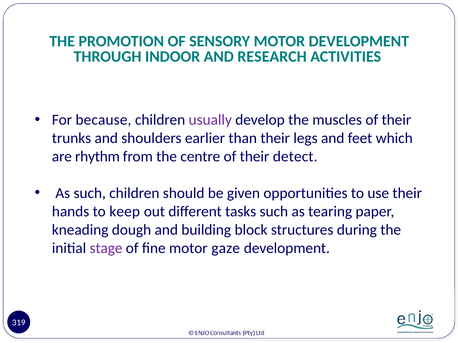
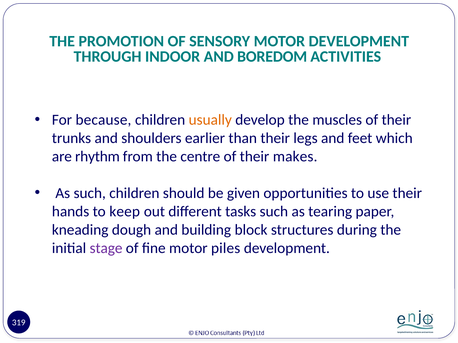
RESEARCH: RESEARCH -> BOREDOM
usually colour: purple -> orange
detect: detect -> makes
gaze: gaze -> piles
